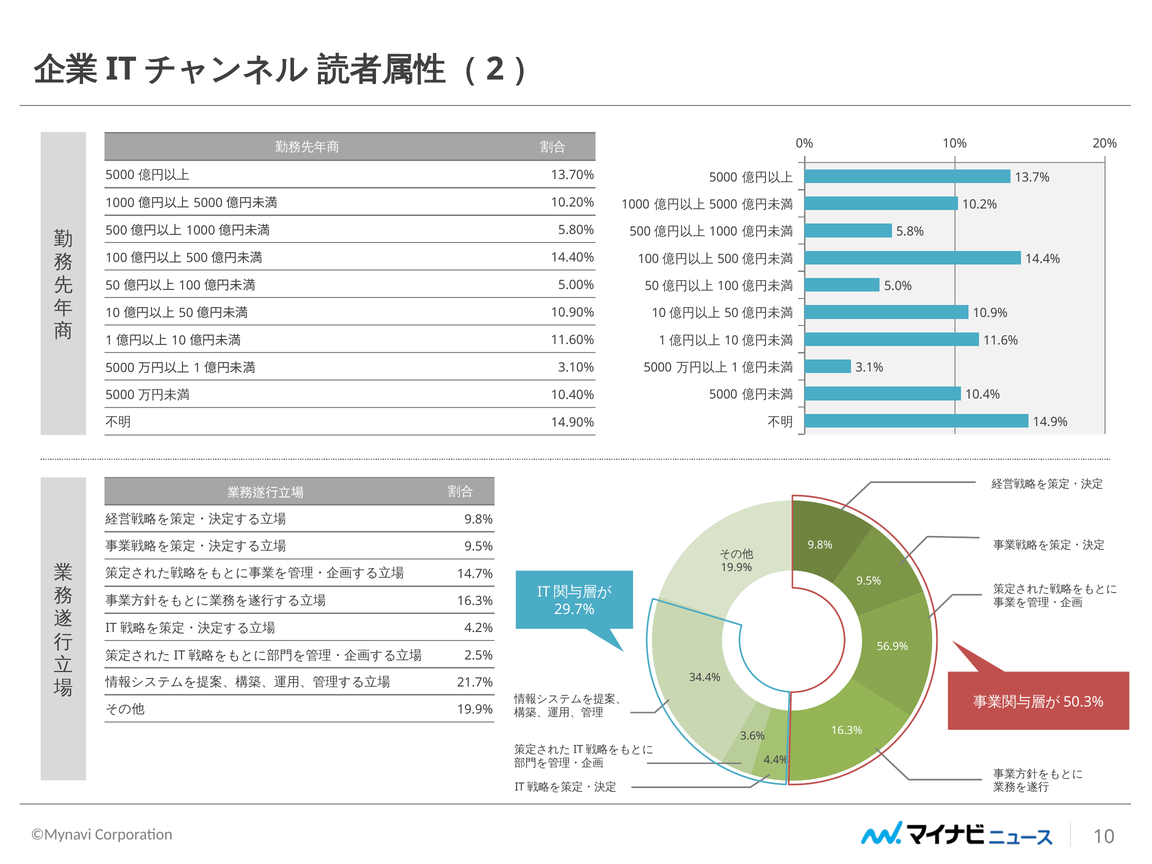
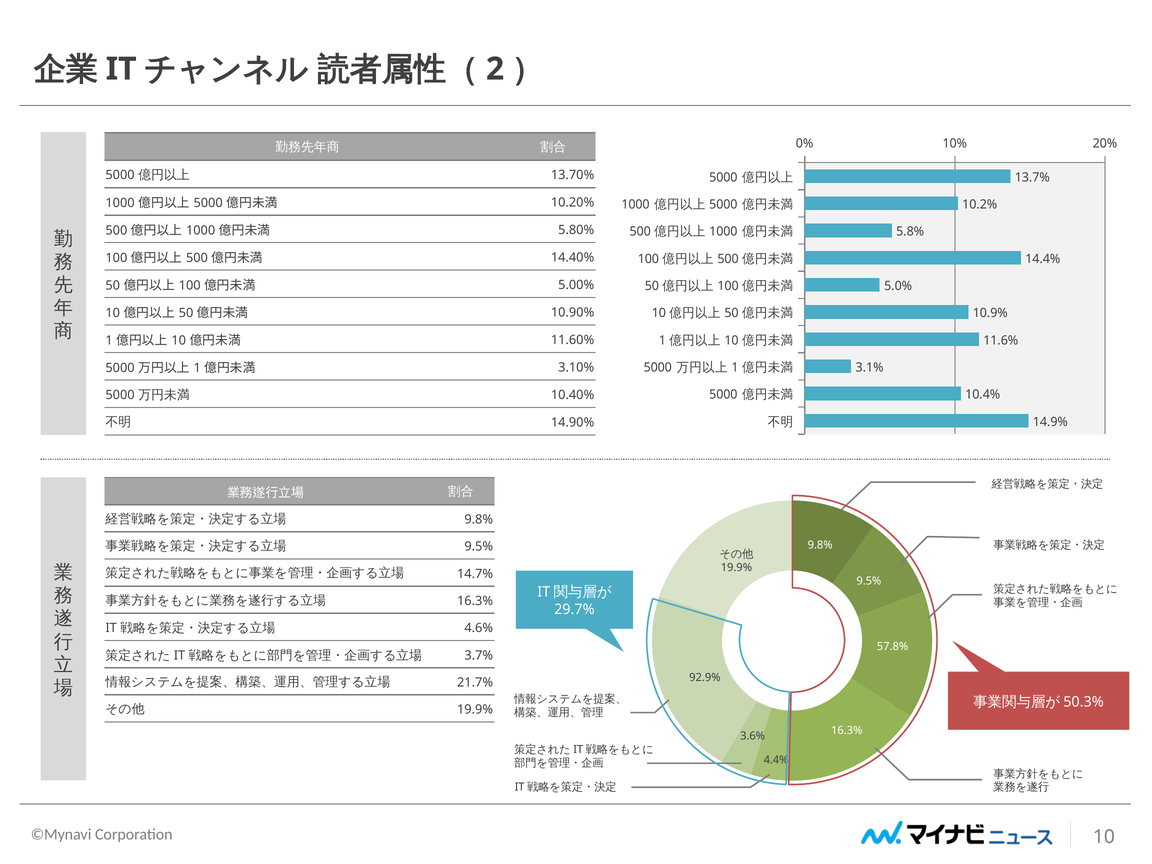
4.2%: 4.2% -> 4.6%
56.9%: 56.9% -> 57.8%
2.5%: 2.5% -> 3.7%
34.4%: 34.4% -> 92.9%
